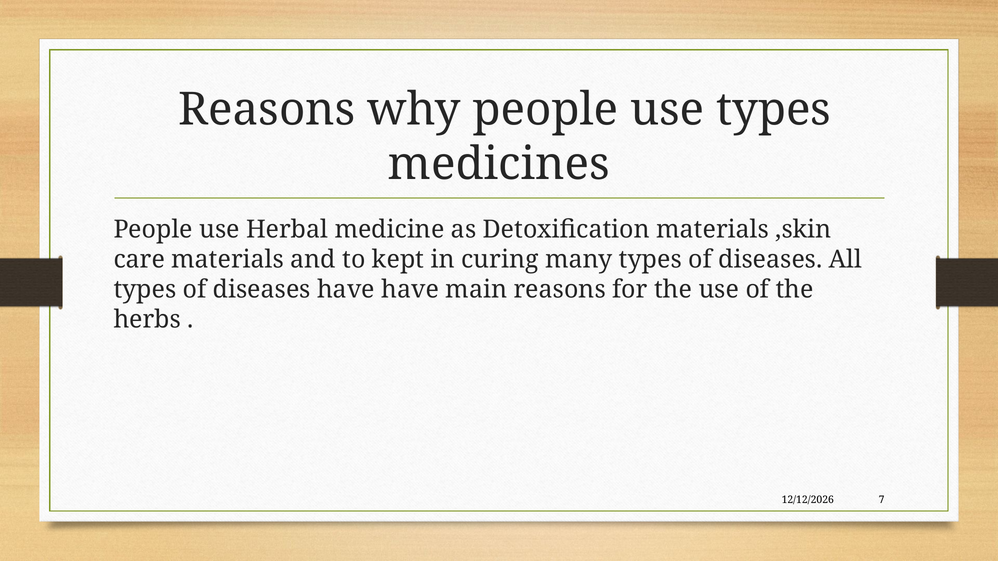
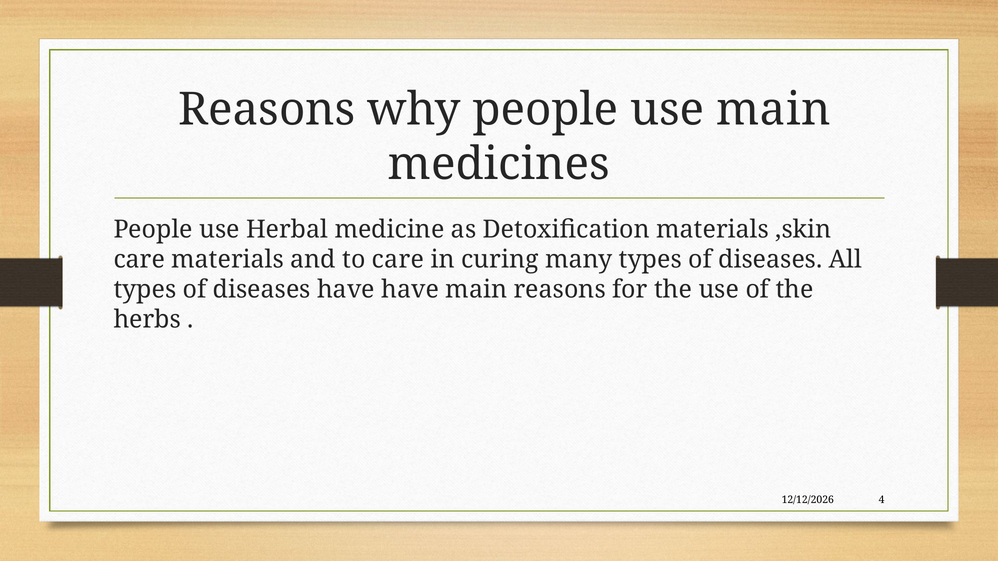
use types: types -> main
to kept: kept -> care
7: 7 -> 4
